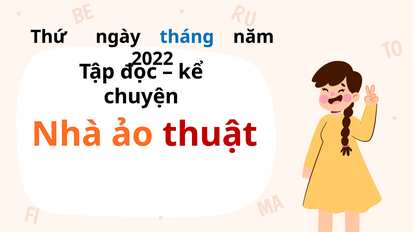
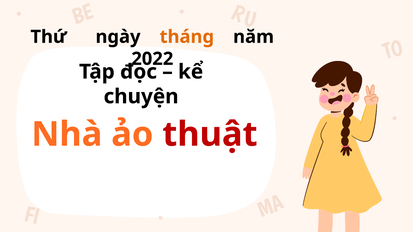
tháng colour: blue -> orange
